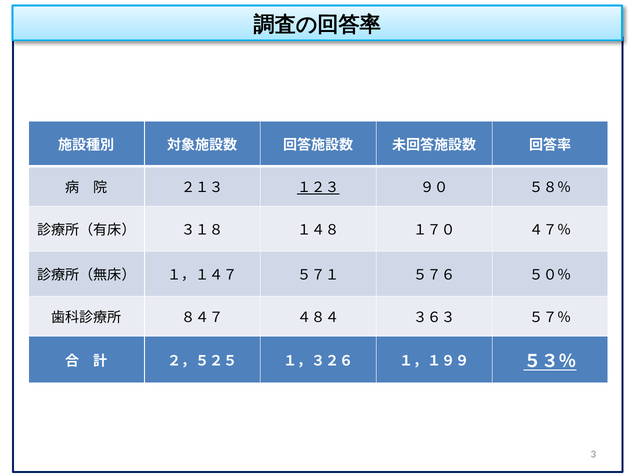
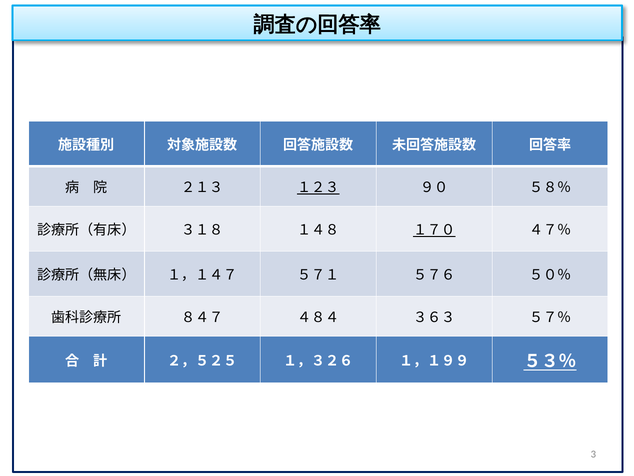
１７０ underline: none -> present
